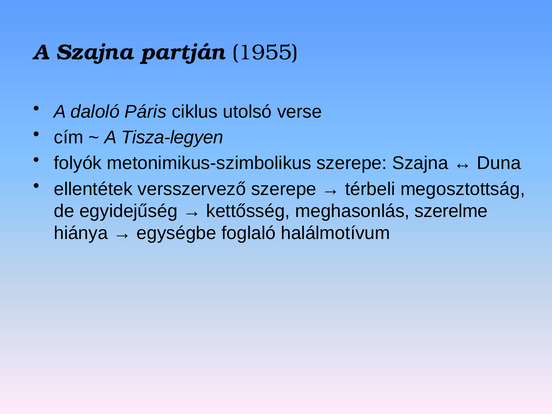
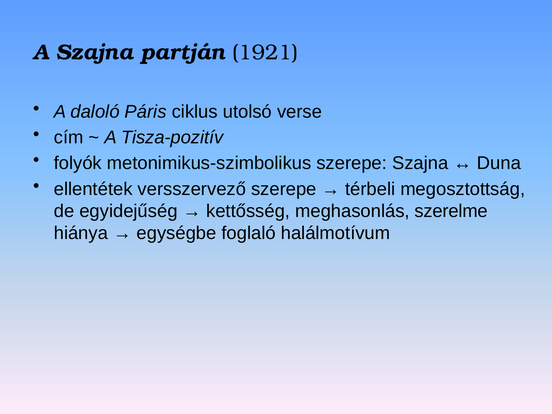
1955: 1955 -> 1921
Tisza-legyen: Tisza-legyen -> Tisza-pozitív
